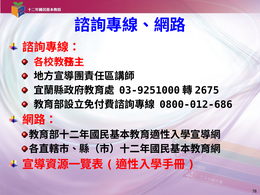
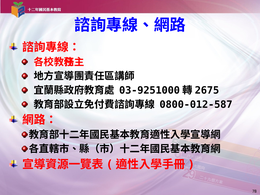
0800-012-686: 0800-012-686 -> 0800-012-587
